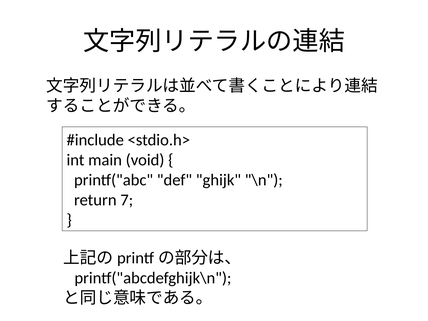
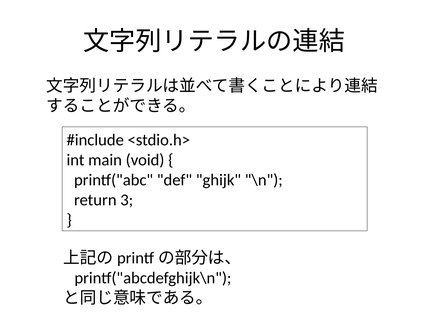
7: 7 -> 3
